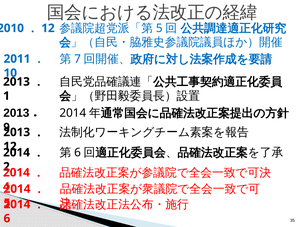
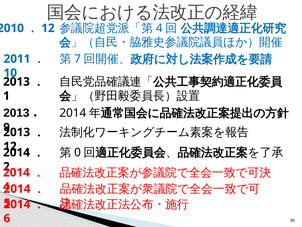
5 at (159, 28): 5 -> 4
6 at (78, 152): 6 -> 0
